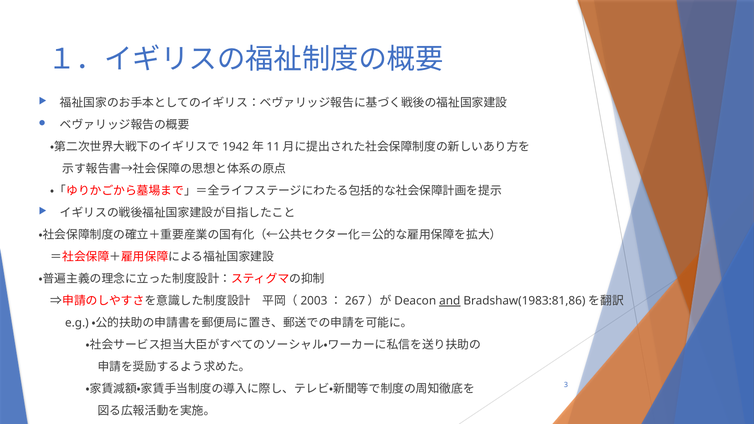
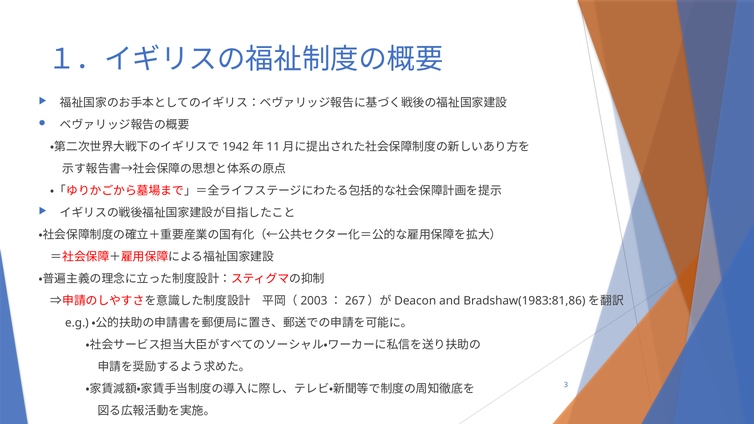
and underline: present -> none
